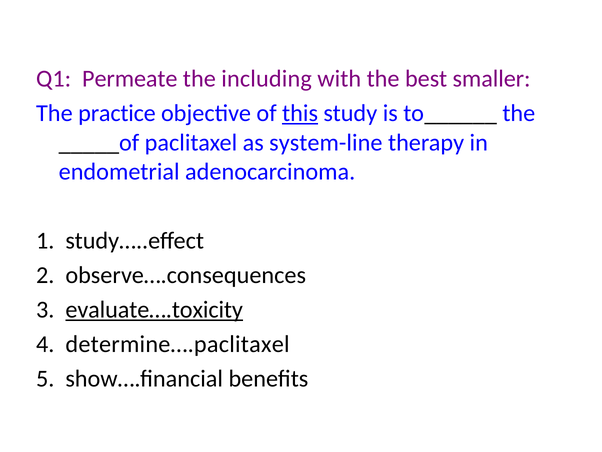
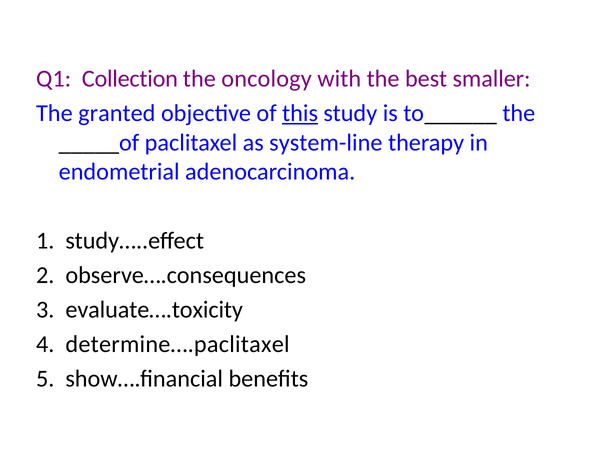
Permeate: Permeate -> Collection
including: including -> oncology
practice: practice -> granted
evaluate….toxicity underline: present -> none
